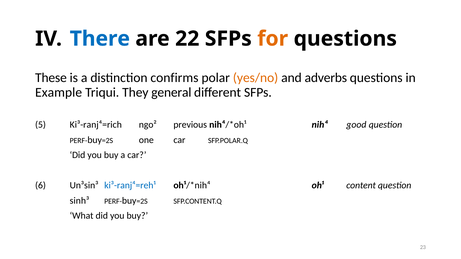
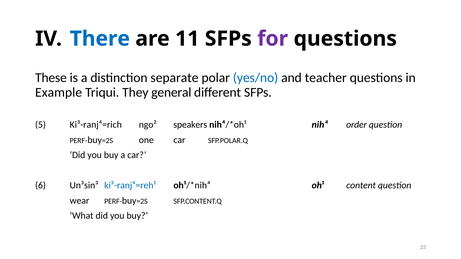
22: 22 -> 11
for colour: orange -> purple
confirms: confirms -> separate
yes/no colour: orange -> blue
adverbs: adverbs -> teacher
previous: previous -> speakers
good: good -> order
sinh³: sinh³ -> wear
